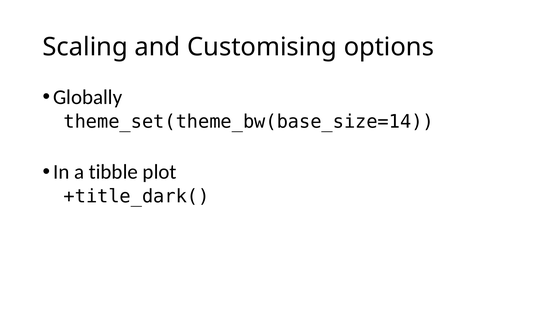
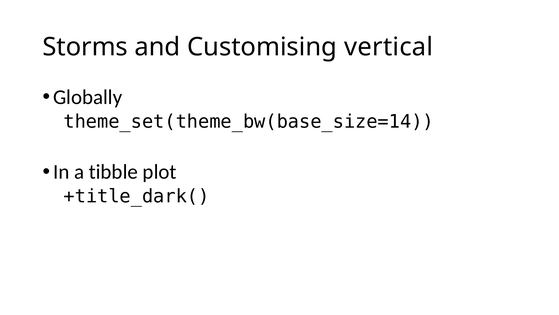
Scaling: Scaling -> Storms
options: options -> vertical
